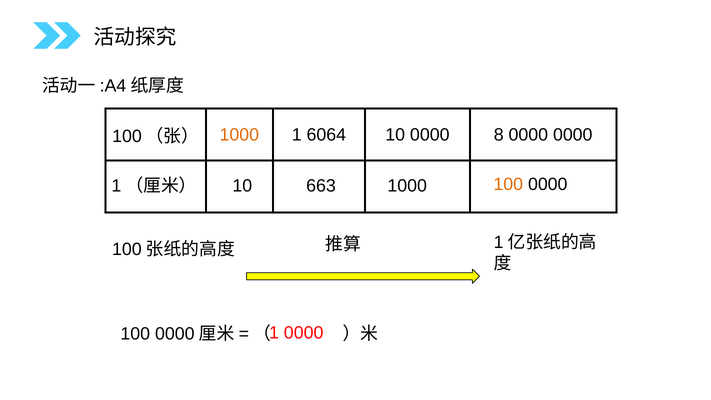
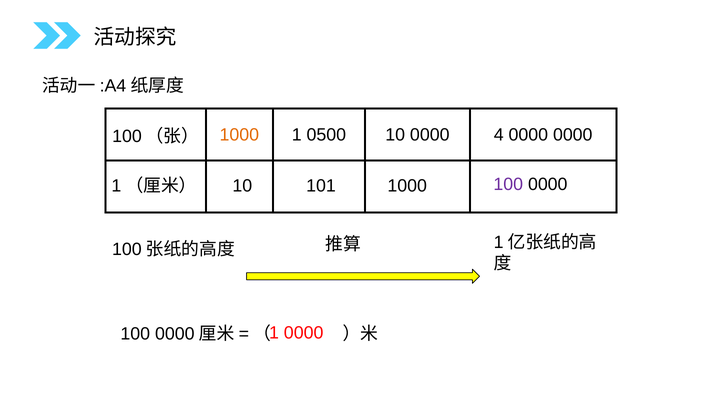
6064: 6064 -> 0500
8: 8 -> 4
663: 663 -> 101
100 at (508, 184) colour: orange -> purple
